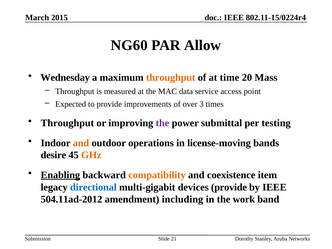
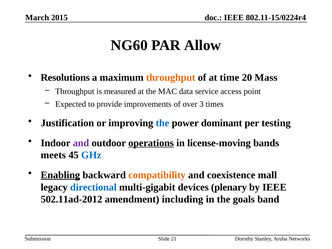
Wednesday: Wednesday -> Resolutions
Throughput at (67, 123): Throughput -> Justification
the at (162, 123) colour: purple -> blue
submittal: submittal -> dominant
and at (81, 143) colour: orange -> purple
operations underline: none -> present
desire: desire -> meets
GHz colour: orange -> blue
item: item -> mall
devices provide: provide -> plenary
504.11ad-2012: 504.11ad-2012 -> 502.11ad-2012
work: work -> goals
